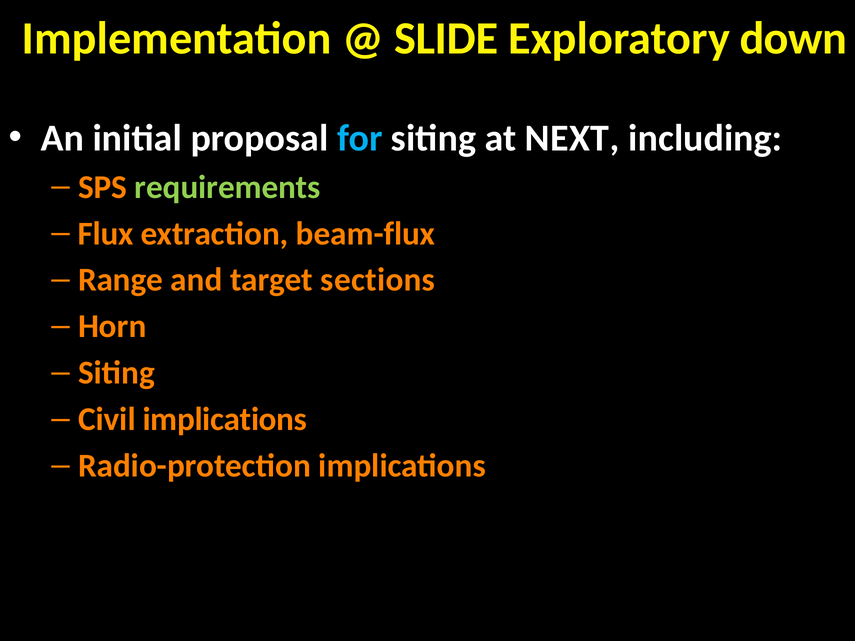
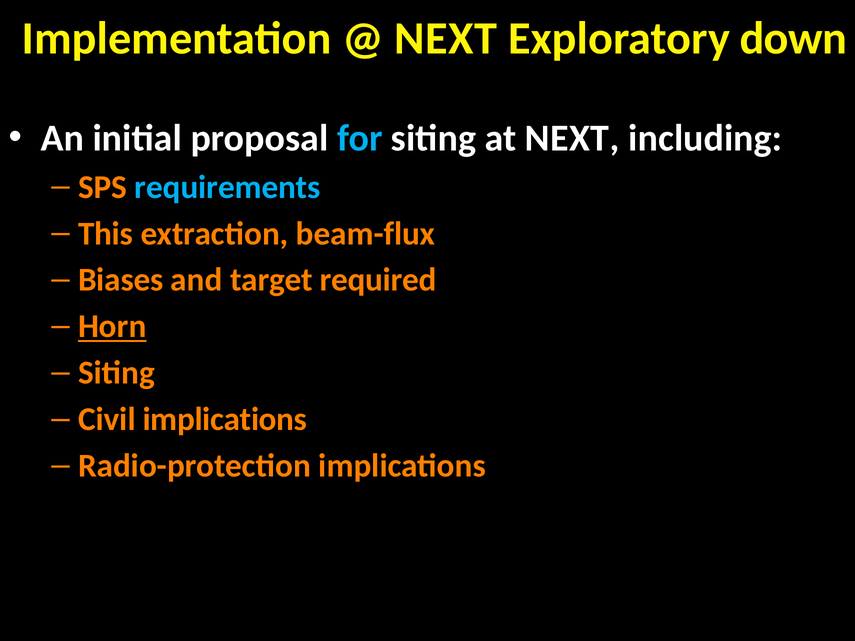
SLIDE at (446, 38): SLIDE -> NEXT
requirements colour: light green -> light blue
Flux: Flux -> This
Range: Range -> Biases
sections: sections -> required
Horn underline: none -> present
